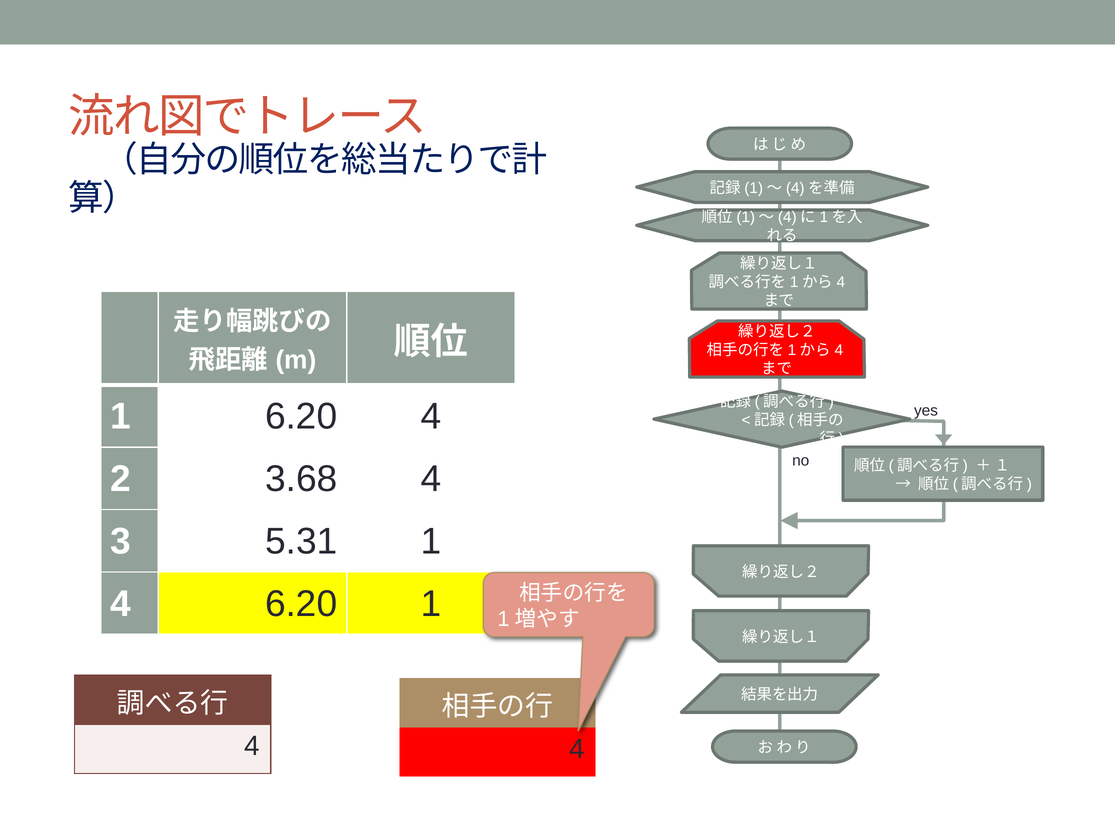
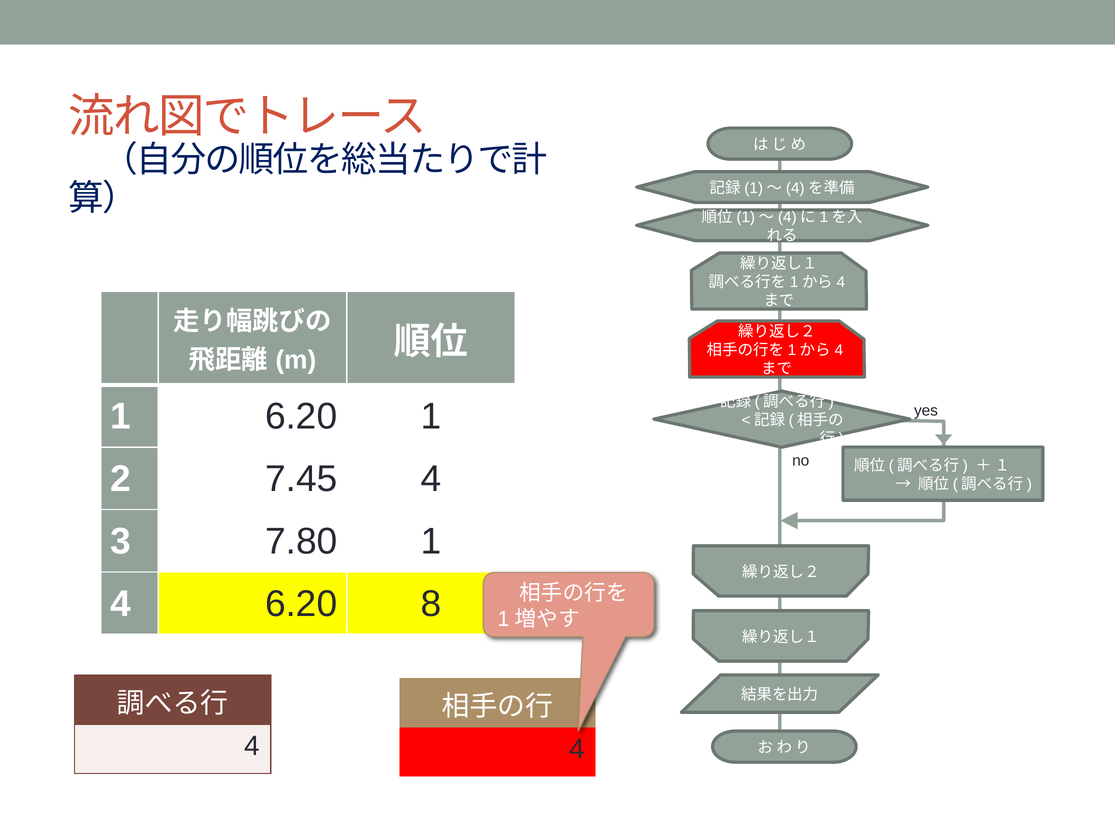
6.20 4: 4 -> 1
3.68: 3.68 -> 7.45
5.31: 5.31 -> 7.80
6.20 1: 1 -> 8
